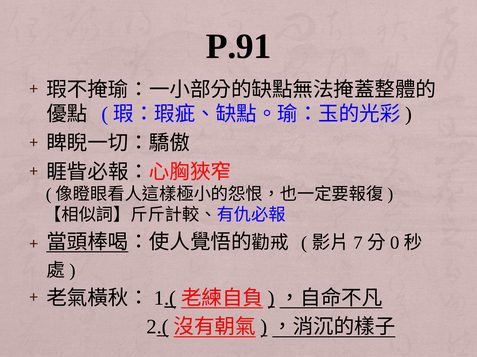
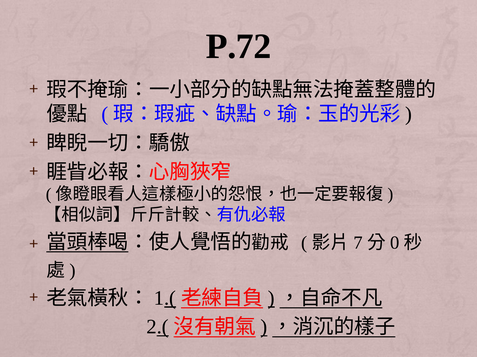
P.91: P.91 -> P.72
